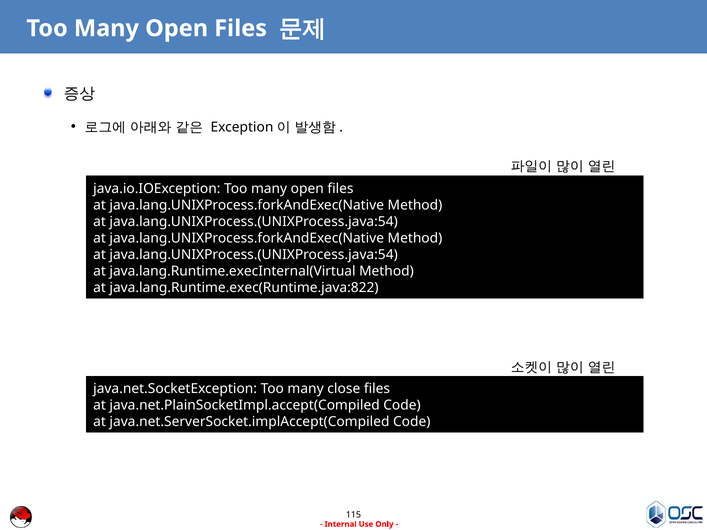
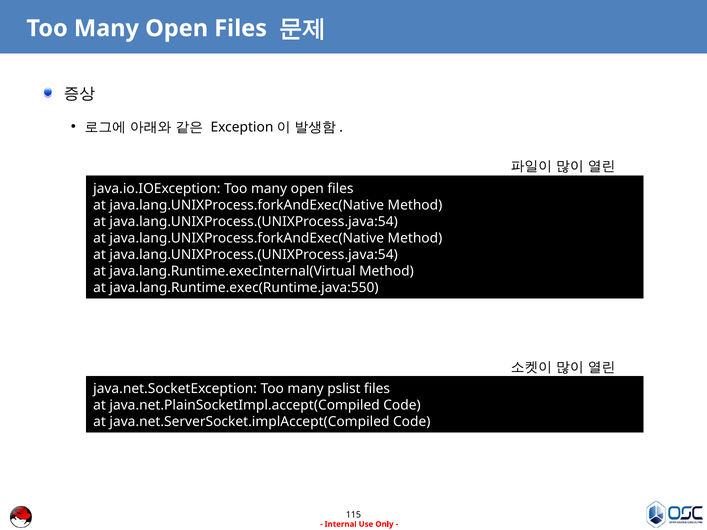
java.lang.Runtime.exec(Runtime.java:822: java.lang.Runtime.exec(Runtime.java:822 -> java.lang.Runtime.exec(Runtime.java:550
close: close -> pslist
